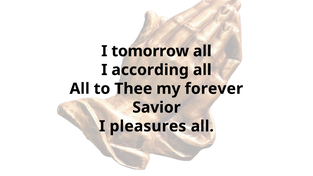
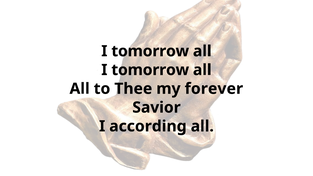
according at (150, 70): according -> tomorrow
pleasures: pleasures -> according
